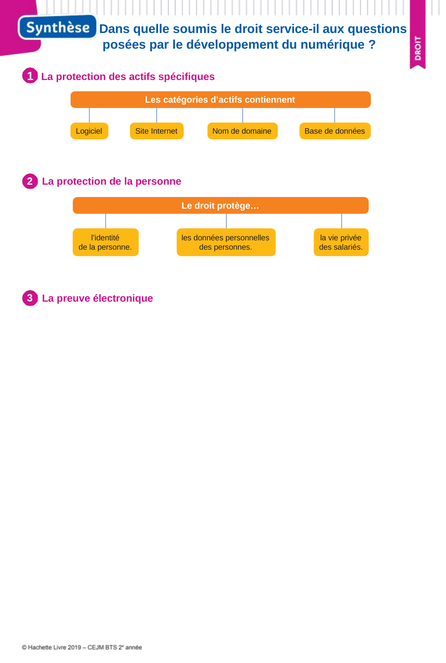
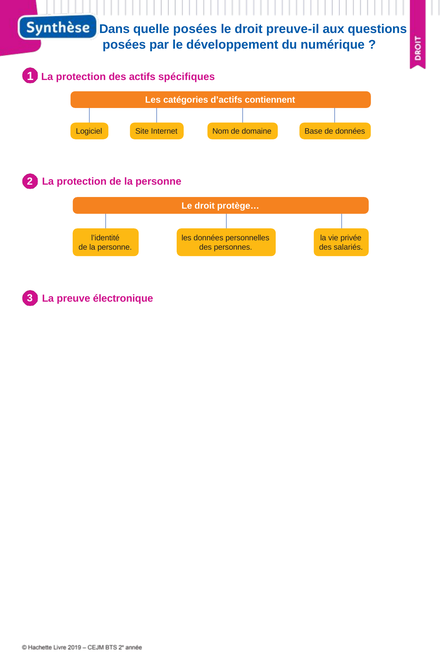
quelle soumis: soumis -> posées
service-il: service-il -> preuve-il
